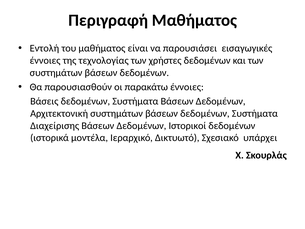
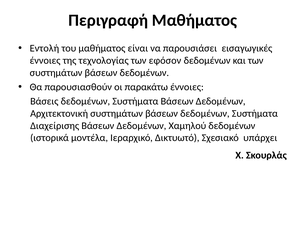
χρήστες: χρήστες -> εφόσον
Ιστορικοί: Ιστορικοί -> Χαμηλού
